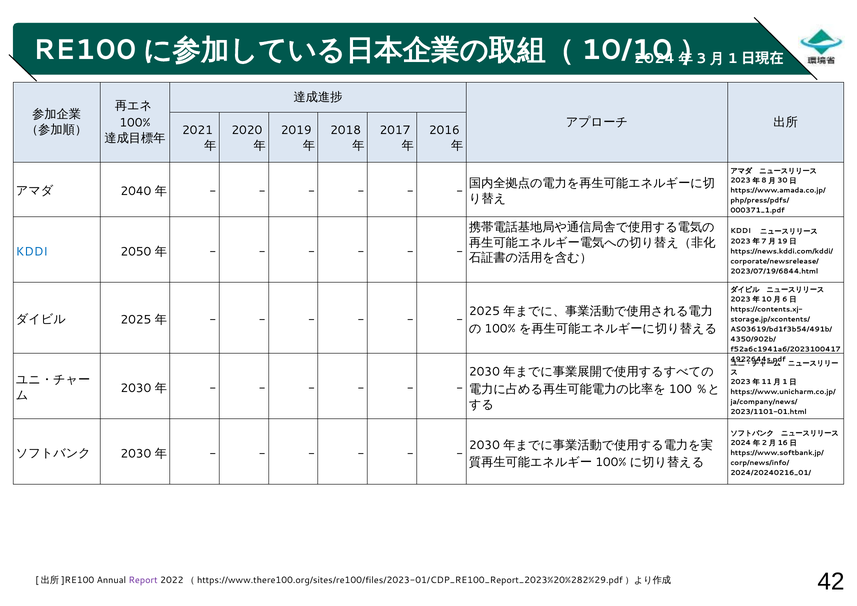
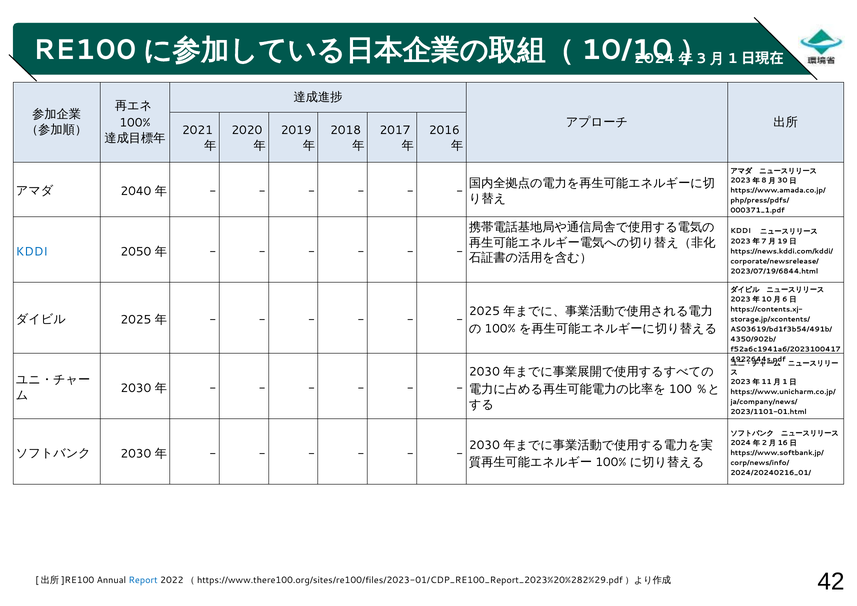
Report colour: purple -> blue
